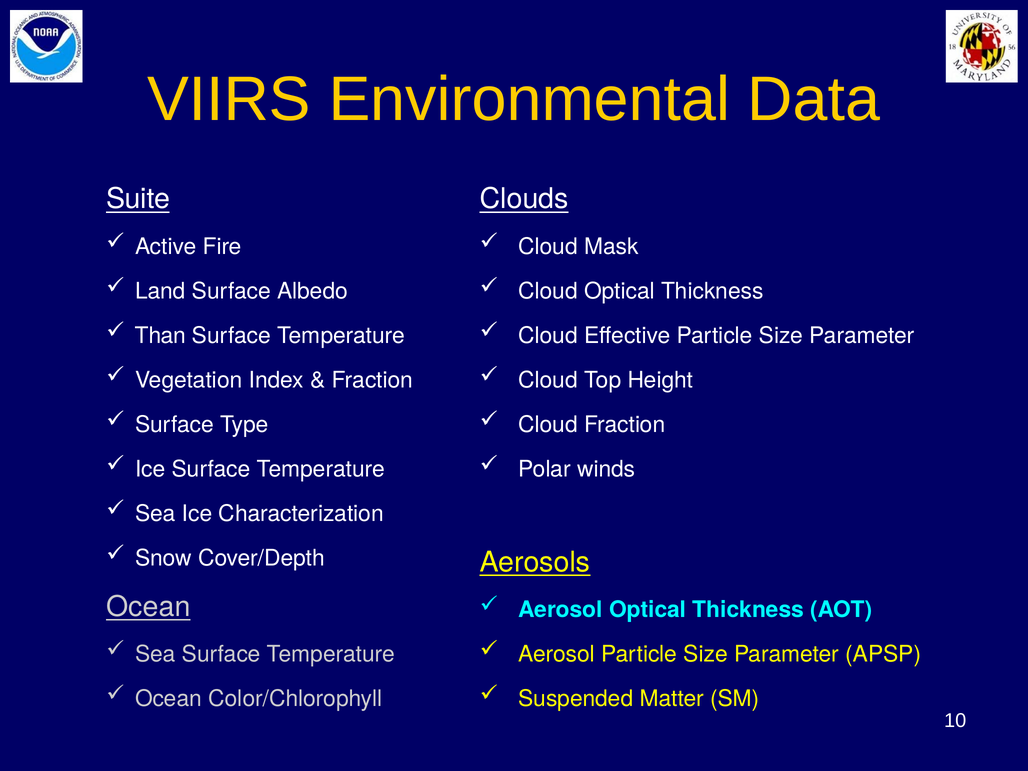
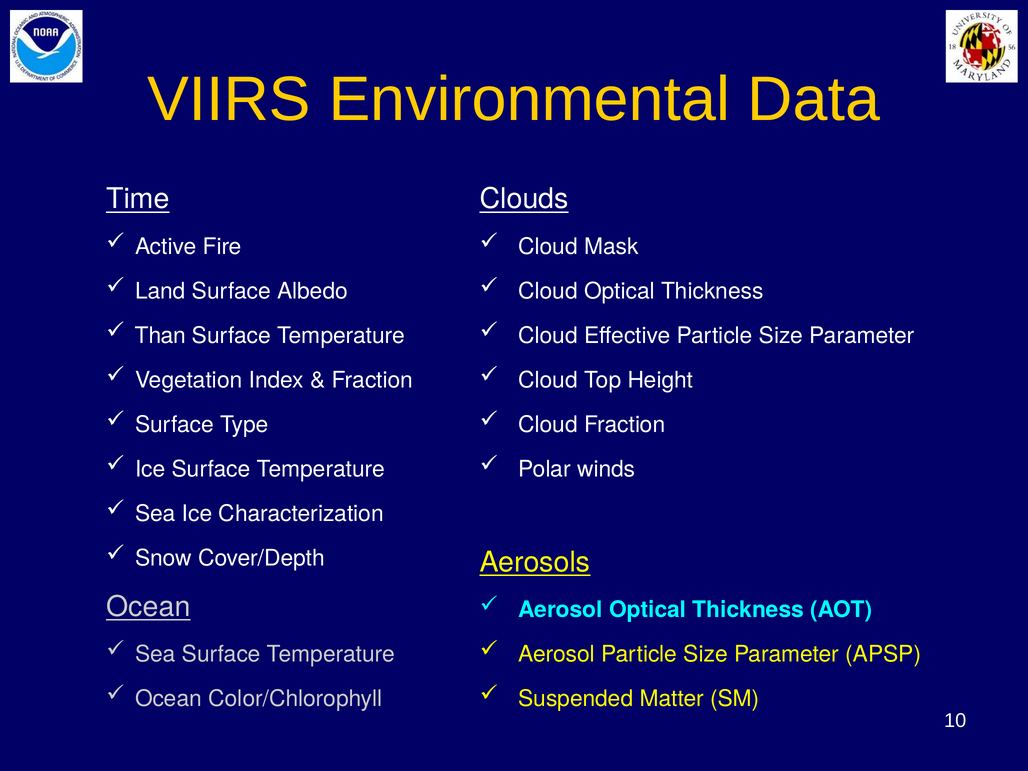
Suite: Suite -> Time
